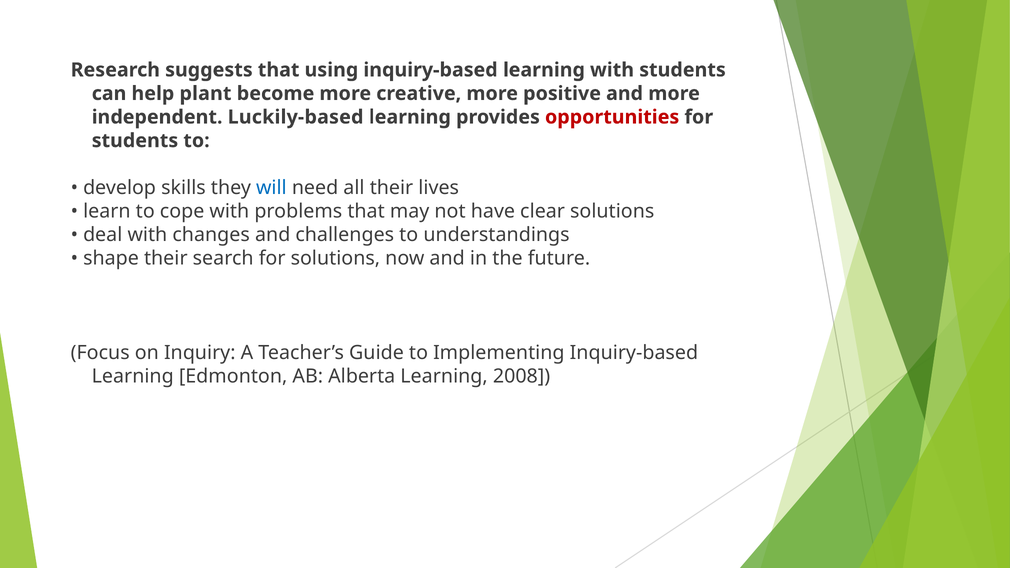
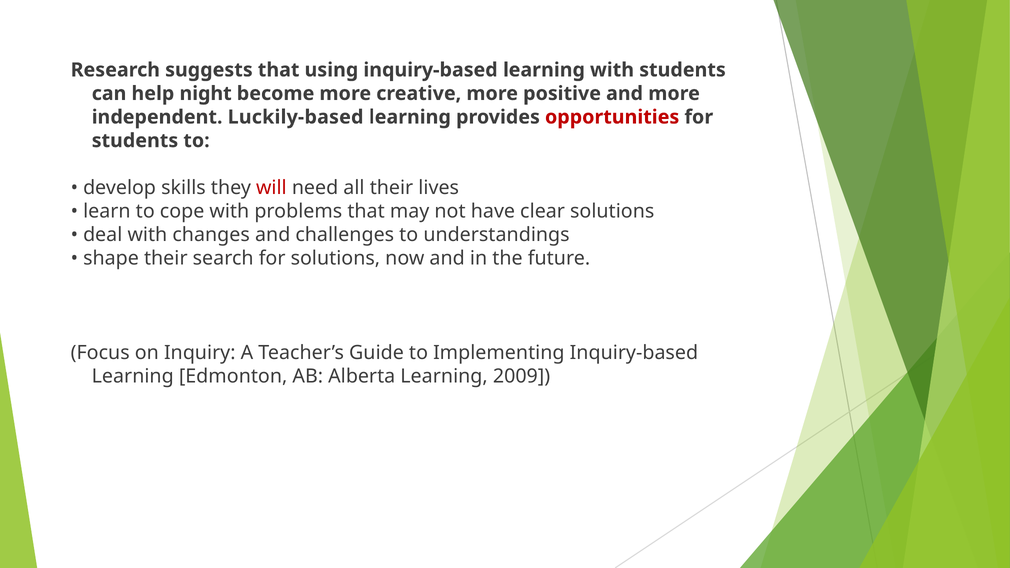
plant: plant -> night
will colour: blue -> red
2008: 2008 -> 2009
